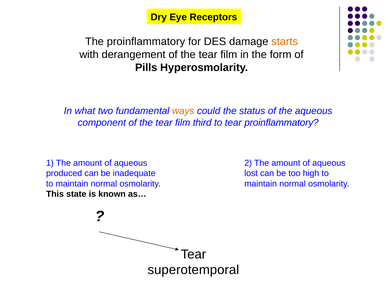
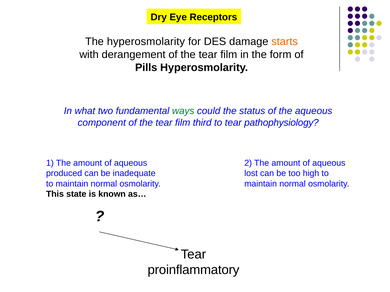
The proinflammatory: proinflammatory -> hyperosmolarity
ways colour: orange -> green
tear proinflammatory: proinflammatory -> pathophysiology
superotemporal: superotemporal -> proinflammatory
